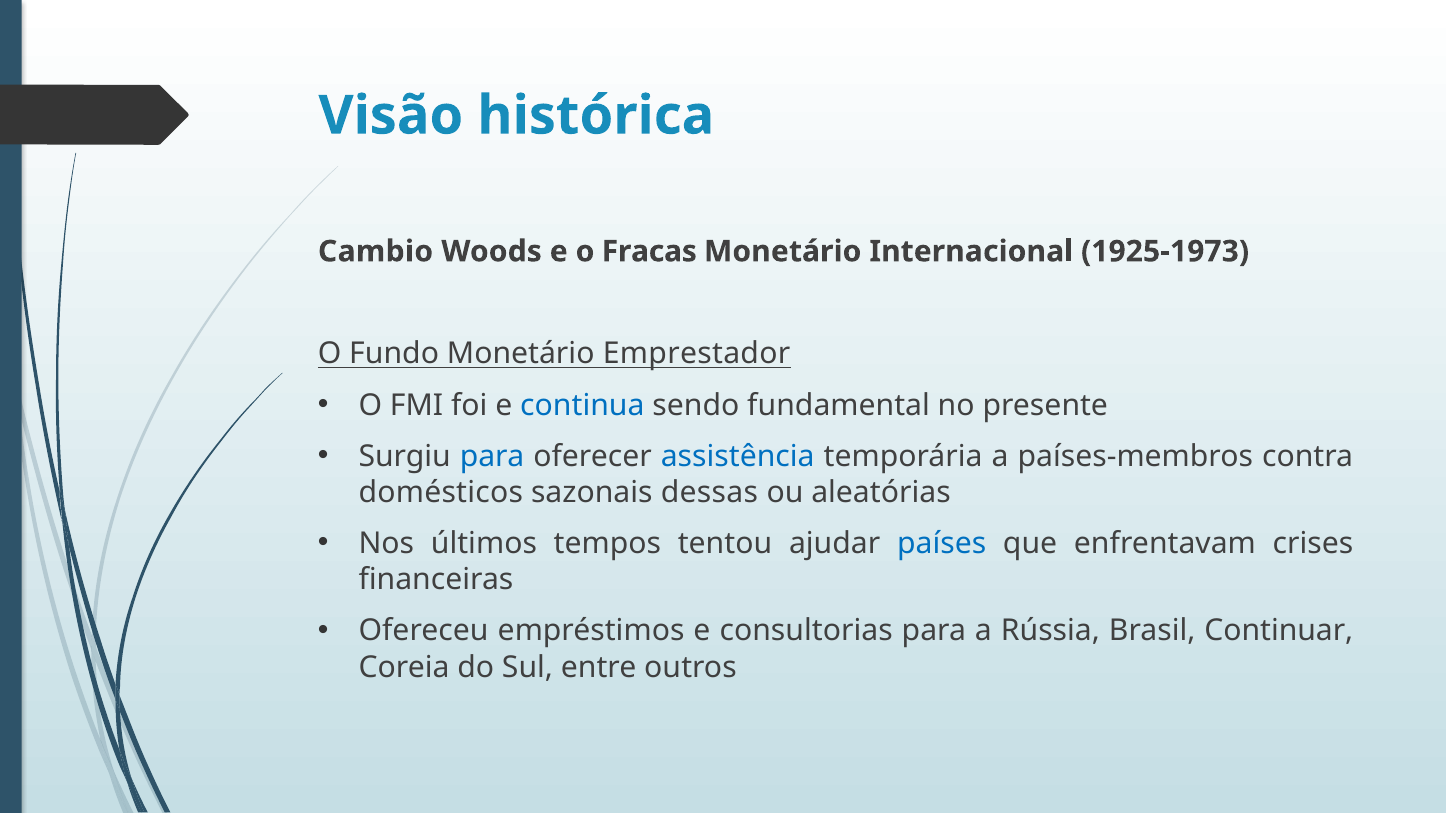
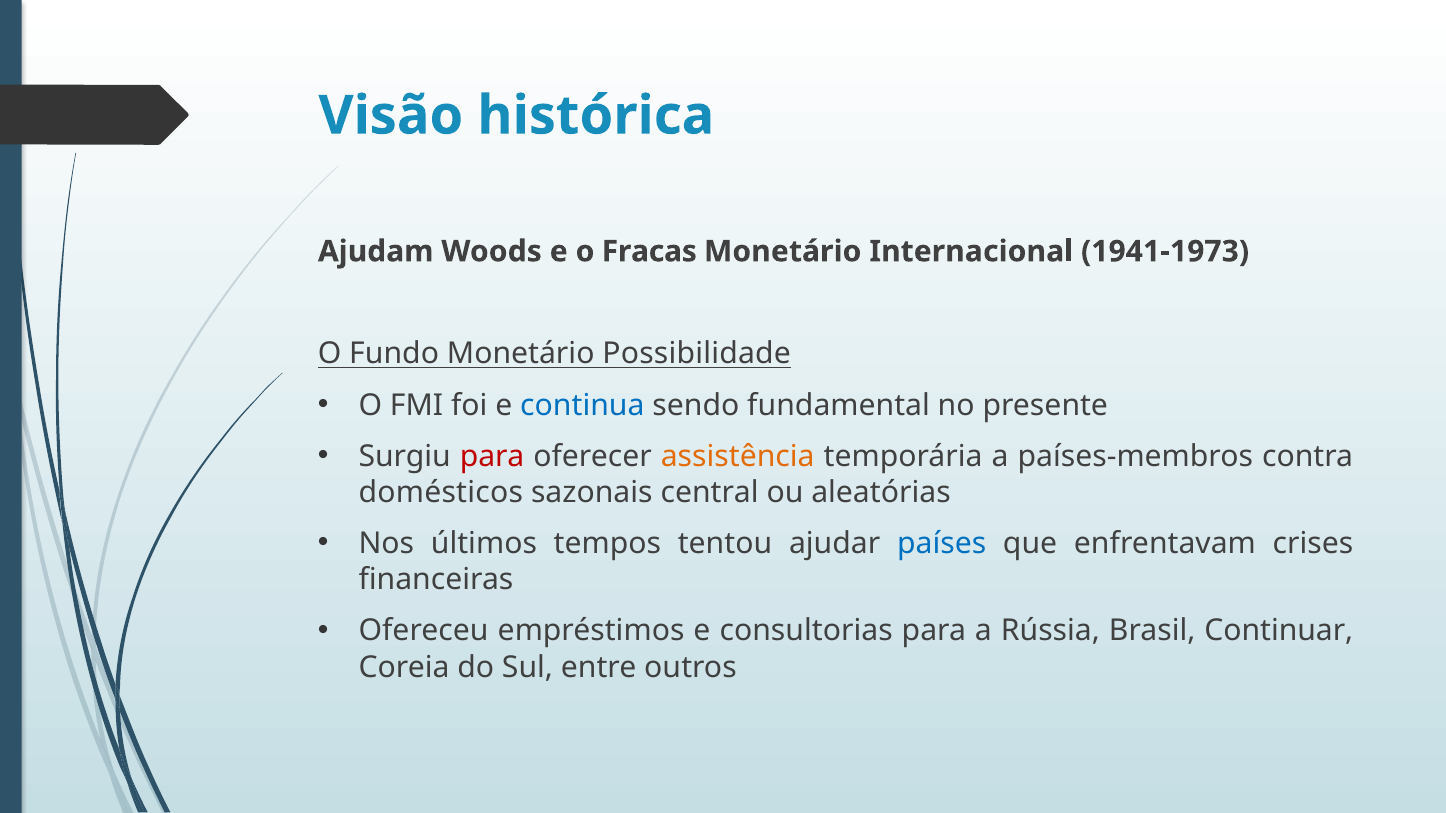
Cambio: Cambio -> Ajudam
1925-1973: 1925-1973 -> 1941-1973
Emprestador: Emprestador -> Possibilidade
para at (492, 457) colour: blue -> red
assistência colour: blue -> orange
dessas: dessas -> central
